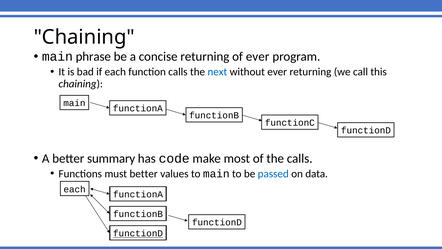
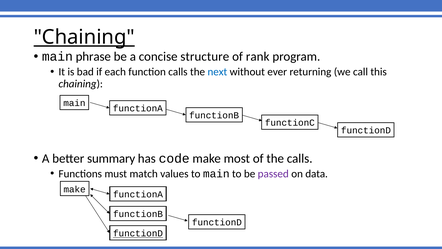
Chaining at (84, 37) underline: none -> present
concise returning: returning -> structure
of ever: ever -> rank
must better: better -> match
passed colour: blue -> purple
each at (75, 189): each -> make
